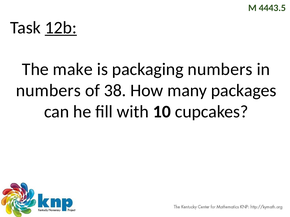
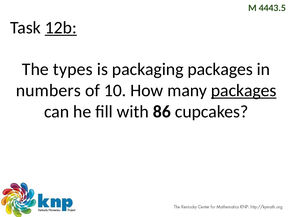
make: make -> types
packaging numbers: numbers -> packages
38: 38 -> 10
packages at (244, 91) underline: none -> present
10: 10 -> 86
